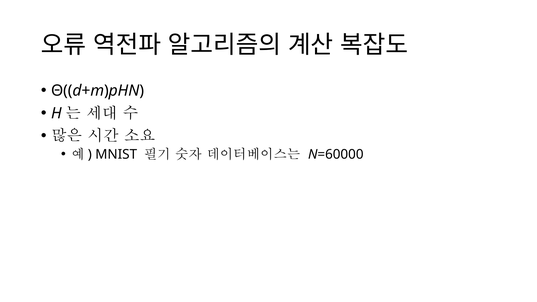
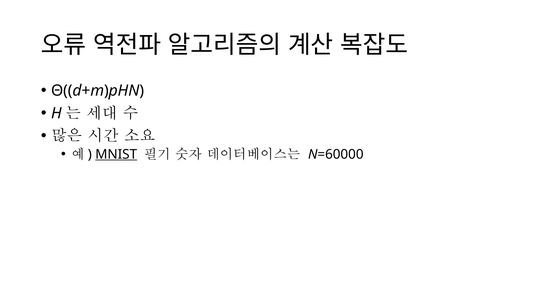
MNIST underline: none -> present
